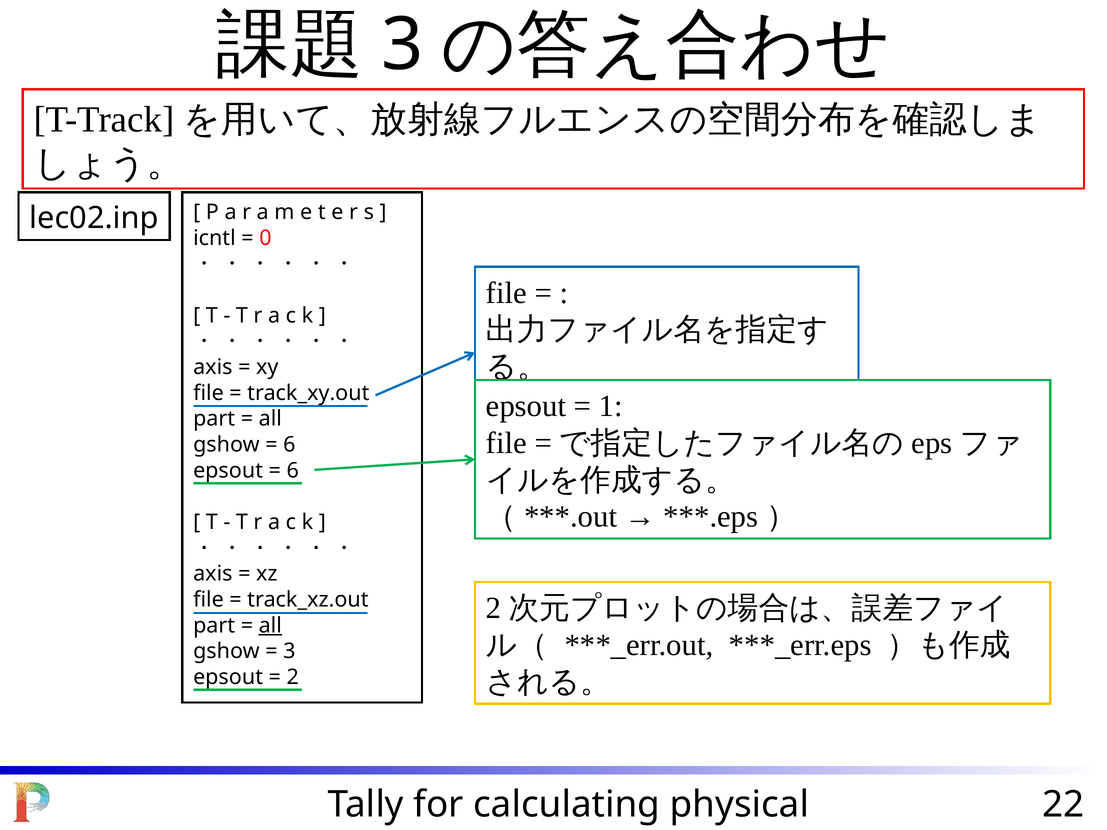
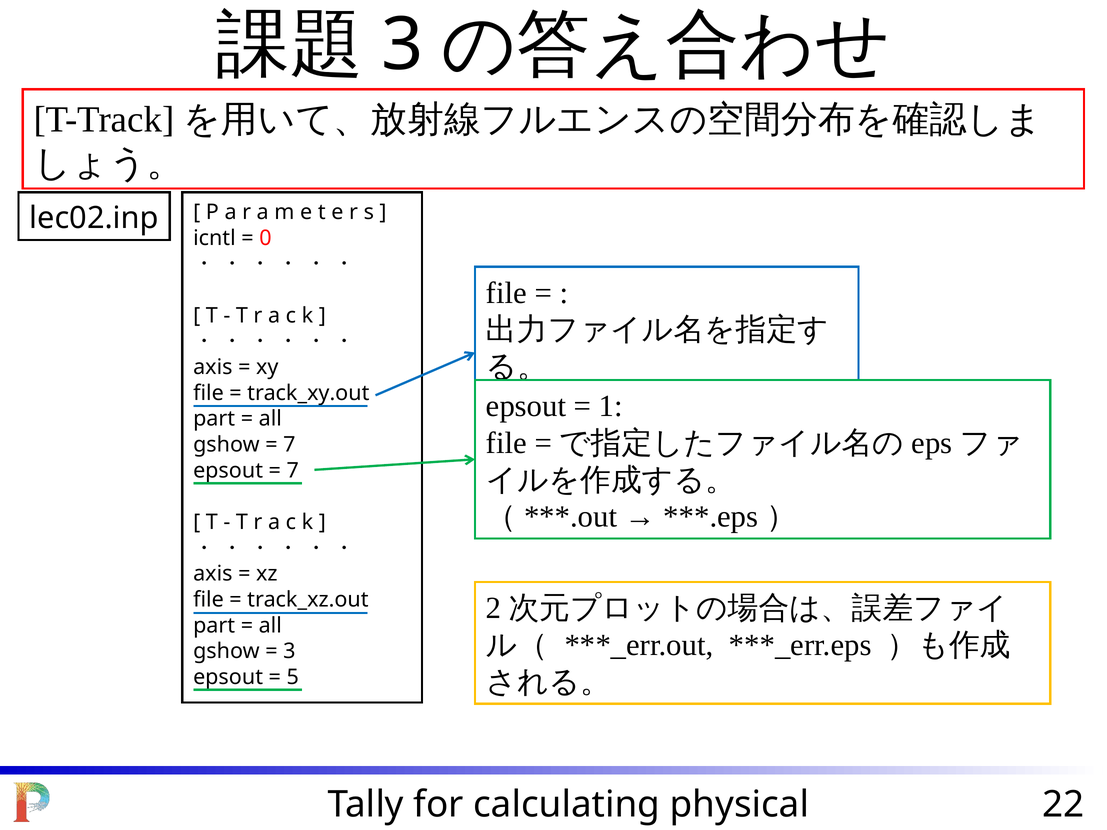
6 at (289, 445): 6 -> 7
6 at (293, 471): 6 -> 7
all at (270, 626) underline: present -> none
2: 2 -> 5
